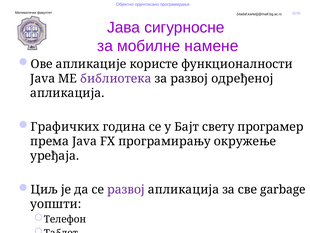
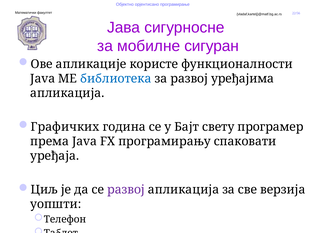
намене: намене -> сигуран
библиотека colour: purple -> blue
одређеној: одређеној -> уређајима
окружење: окружење -> спаковати
garbage: garbage -> верзија
